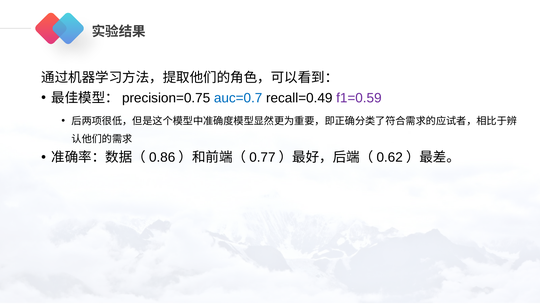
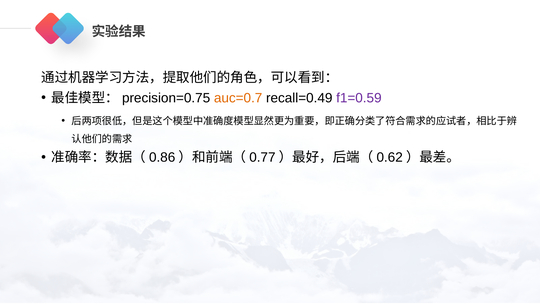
auc=0.7 colour: blue -> orange
